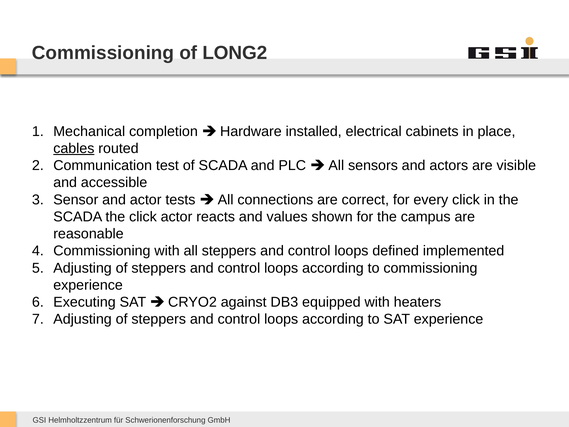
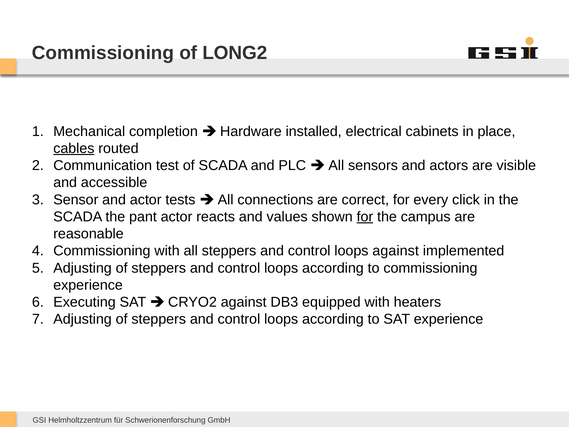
the click: click -> pant
for at (365, 217) underline: none -> present
loops defined: defined -> against
